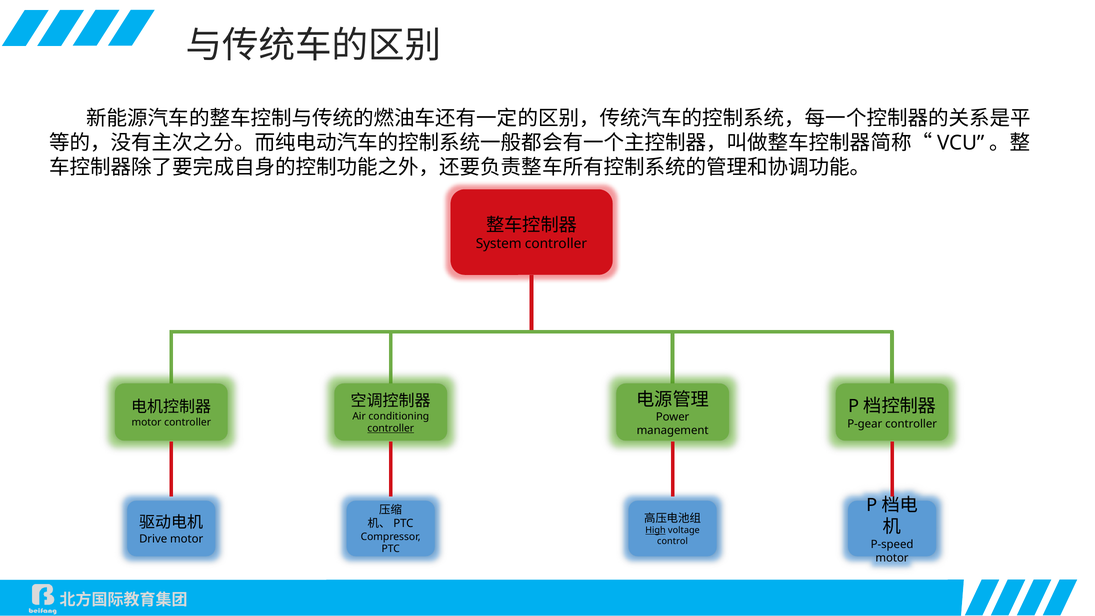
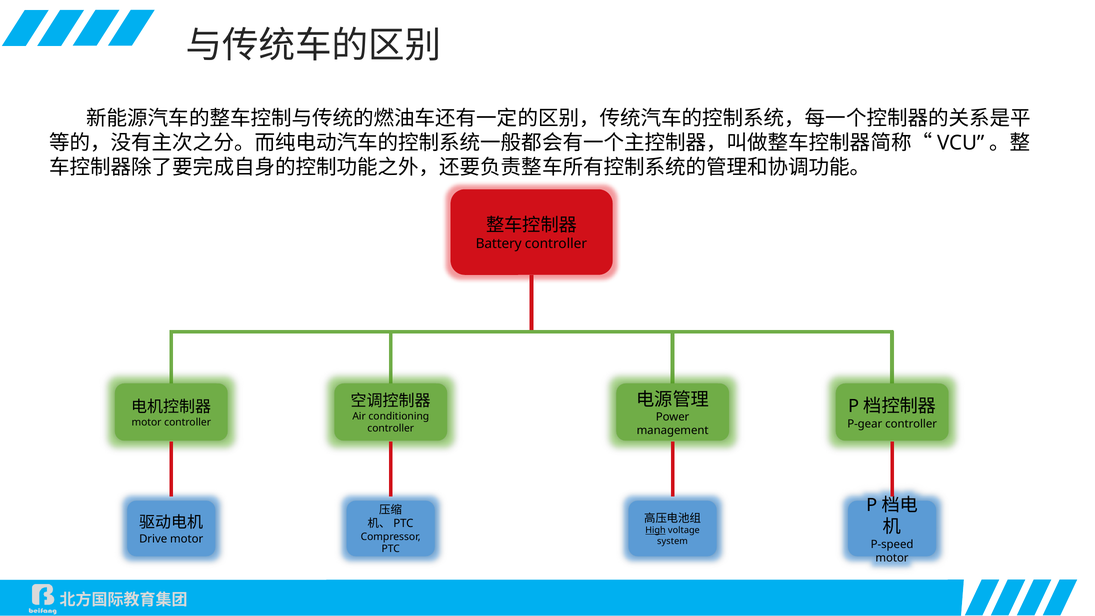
System: System -> Battery
controller at (391, 428) underline: present -> none
control: control -> system
